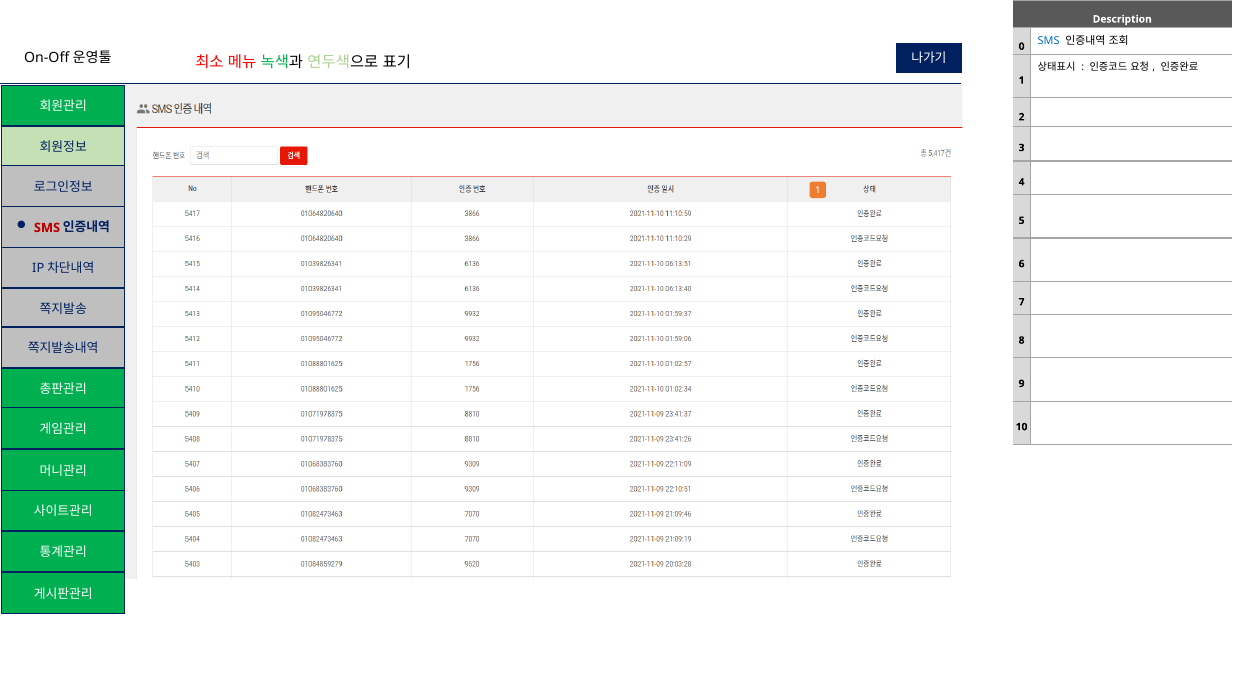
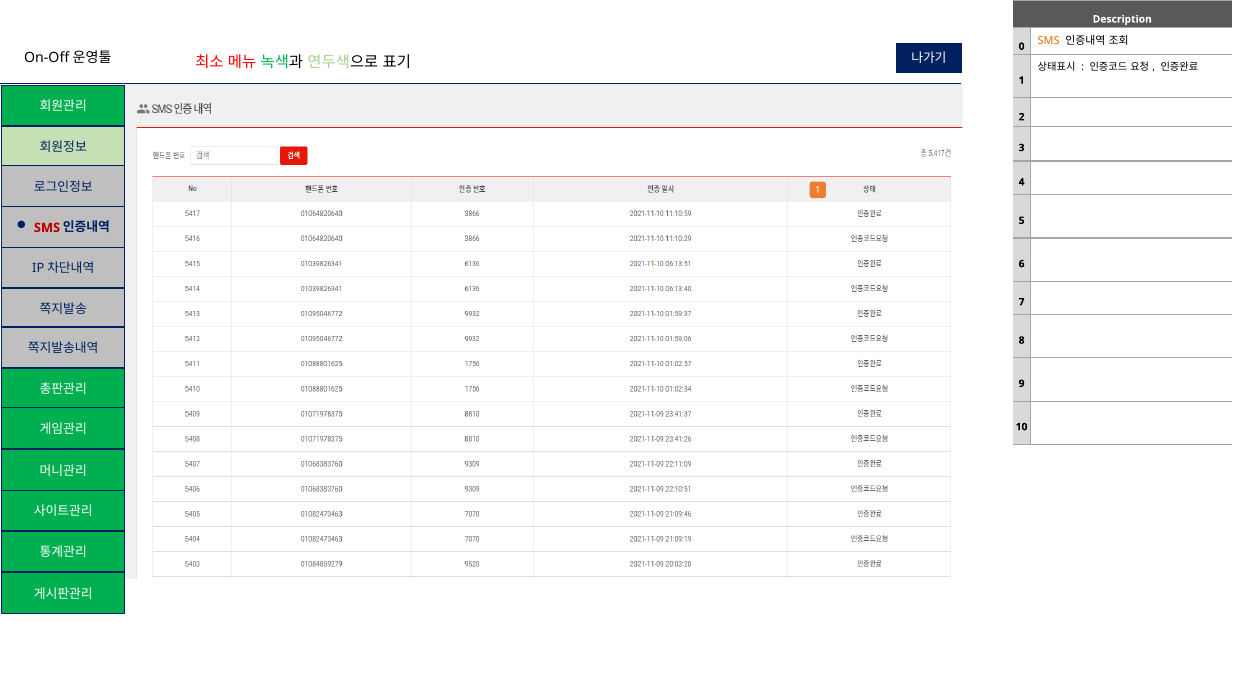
SMS at (1049, 41) colour: blue -> orange
